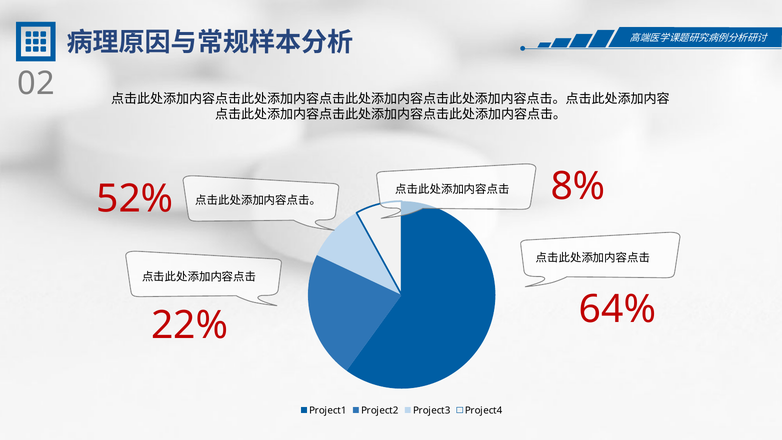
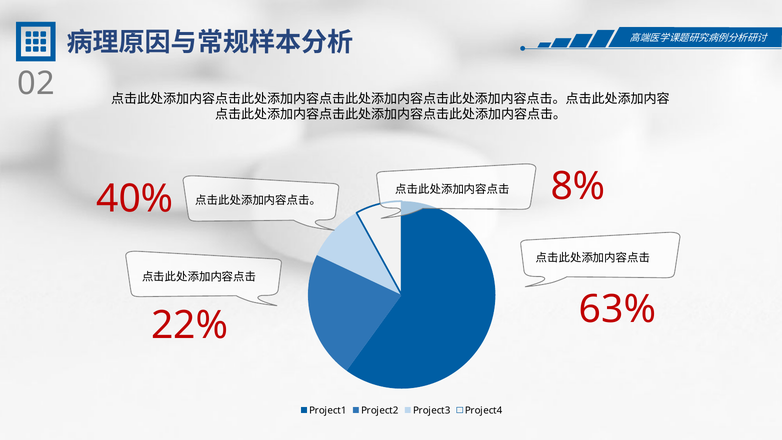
52%: 52% -> 40%
64%: 64% -> 63%
